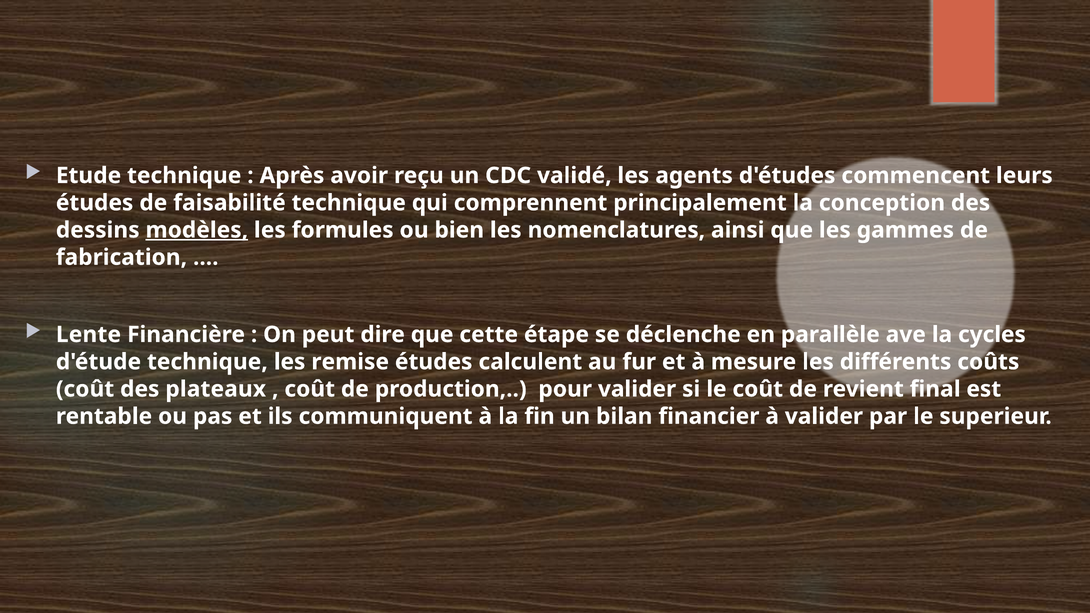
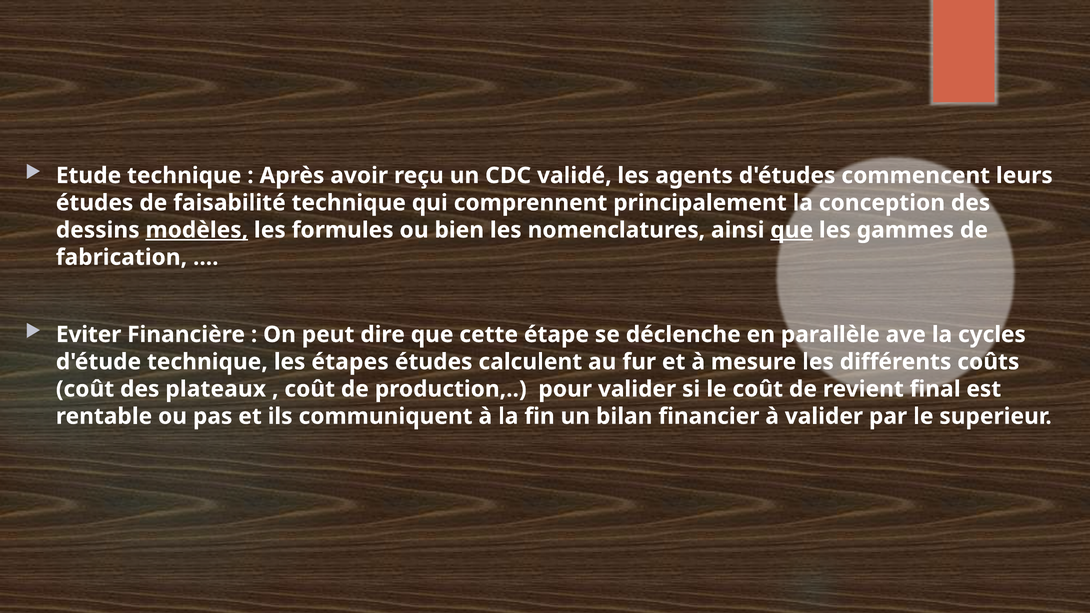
que at (792, 230) underline: none -> present
Lente: Lente -> Eviter
remise: remise -> étapes
